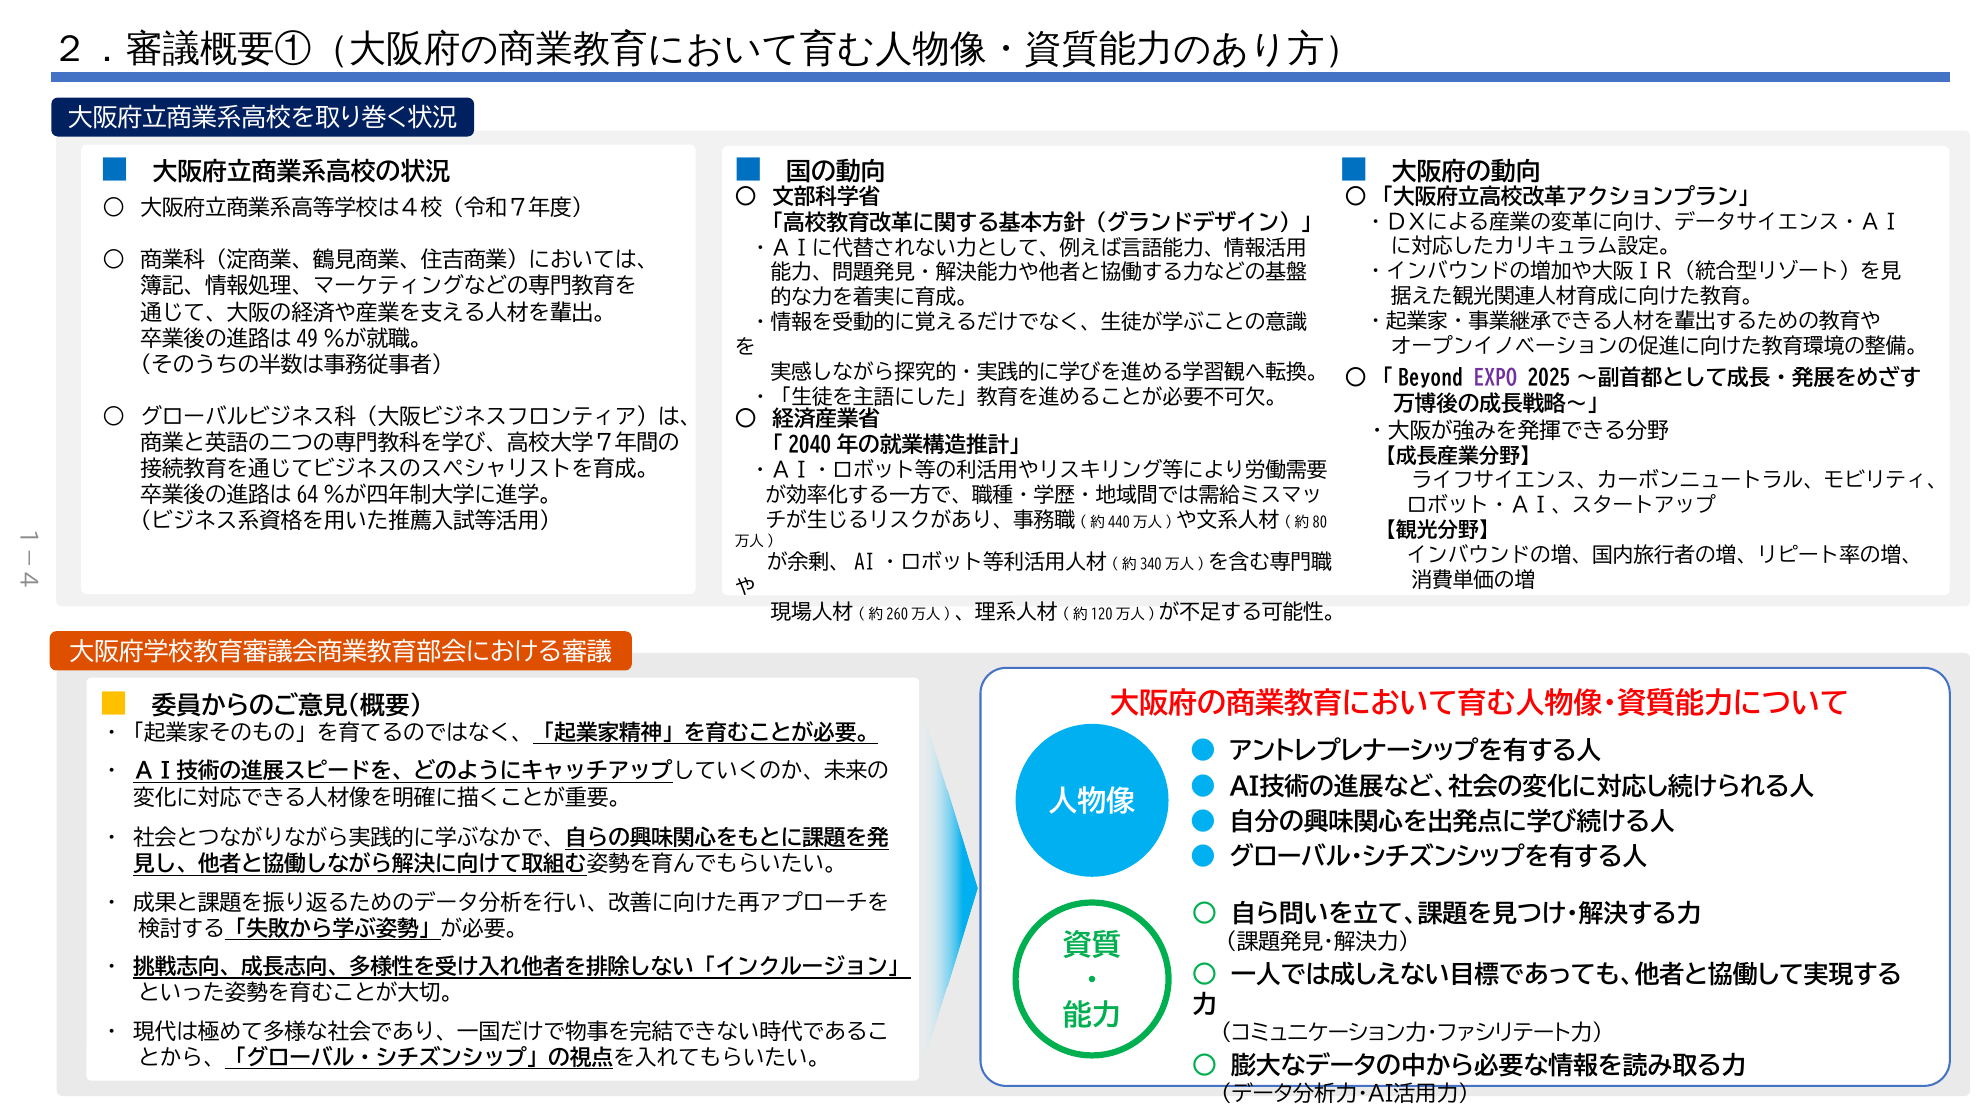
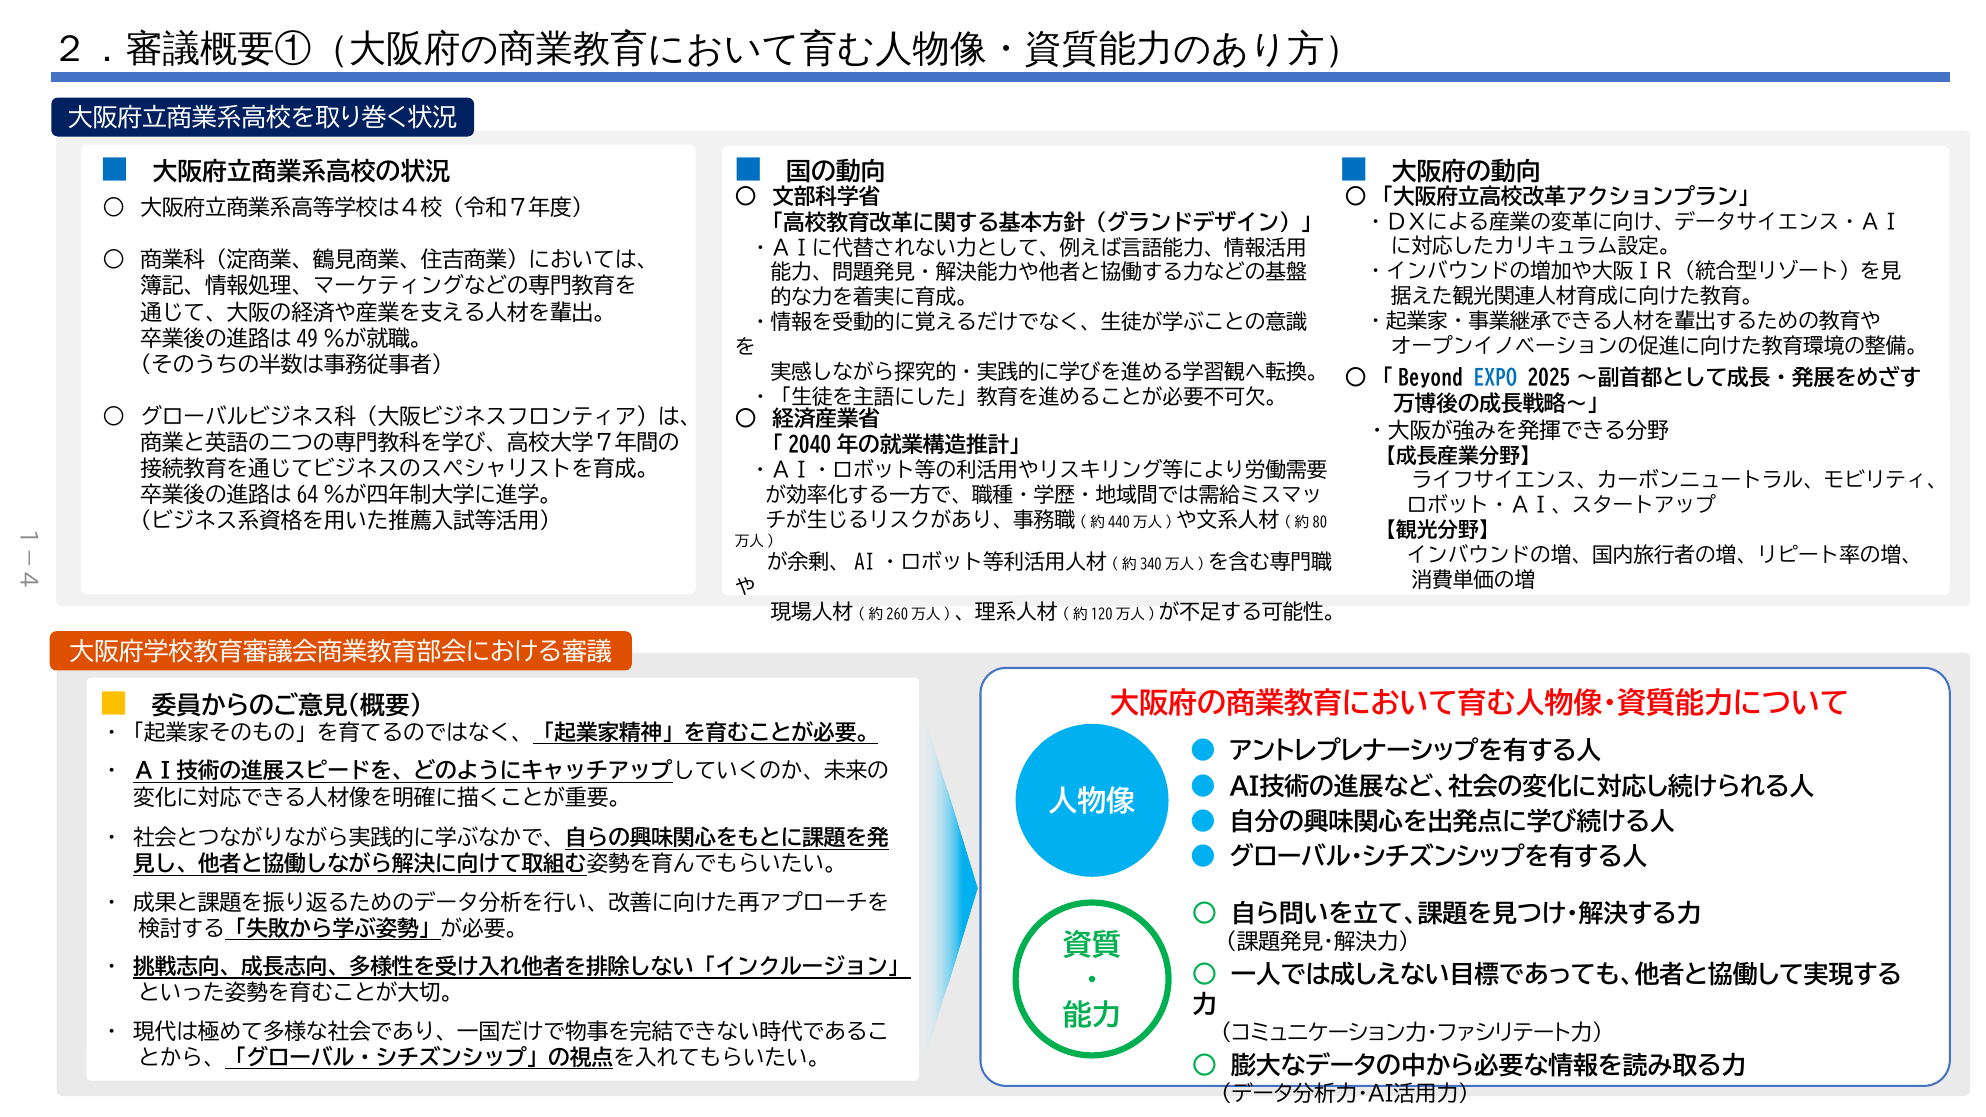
EXPO colour: purple -> blue
